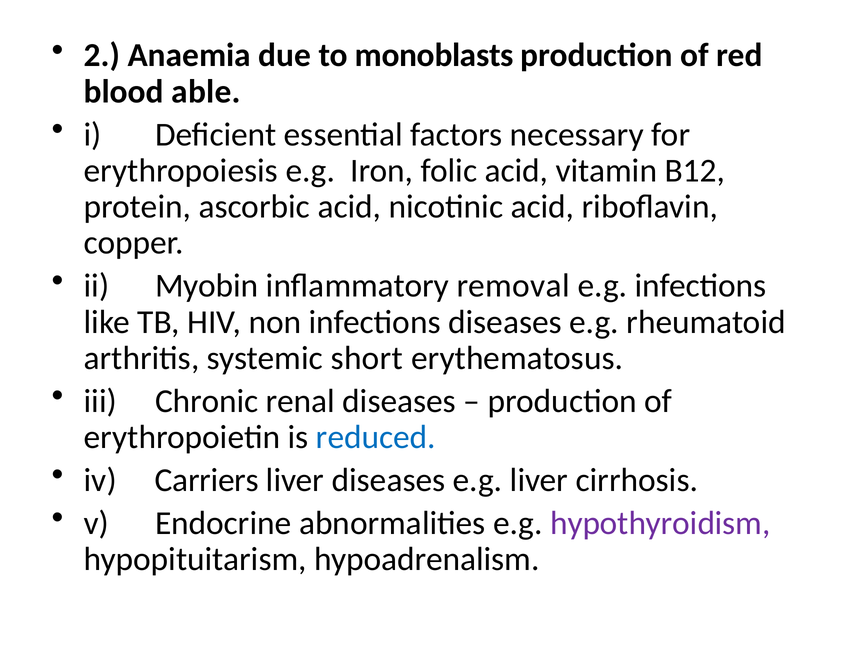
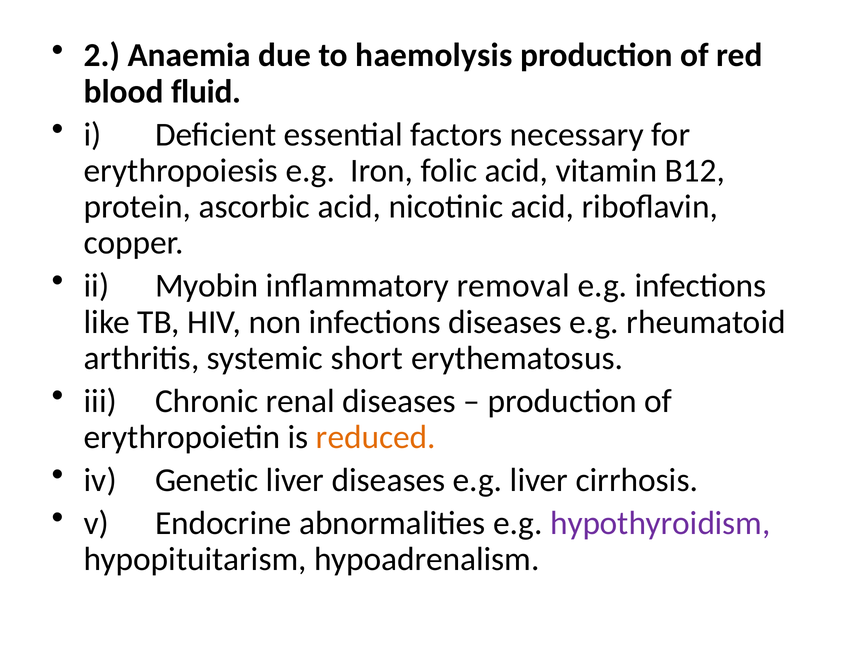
monoblasts: monoblasts -> haemolysis
able: able -> fluid
reduced colour: blue -> orange
Carriers: Carriers -> Genetic
